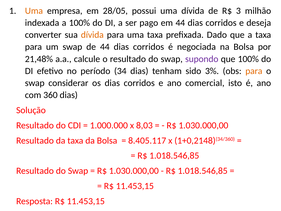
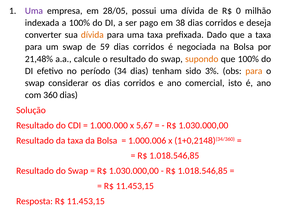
Uma at (34, 11) colour: orange -> purple
3: 3 -> 0
em 44: 44 -> 38
de 44: 44 -> 59
supondo colour: purple -> orange
8,03: 8,03 -> 5,67
8.405.117: 8.405.117 -> 1.000.006
